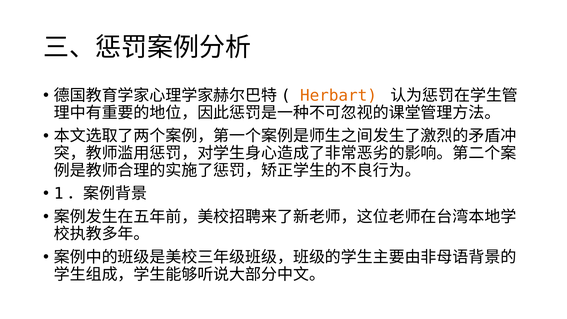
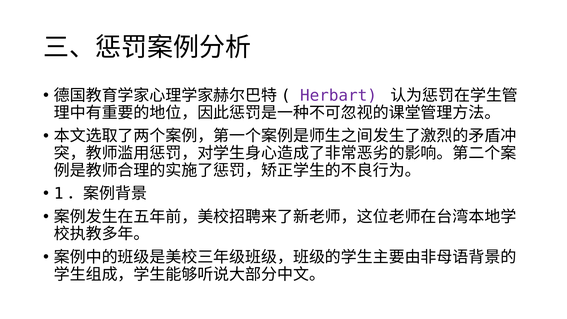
Herbart colour: orange -> purple
